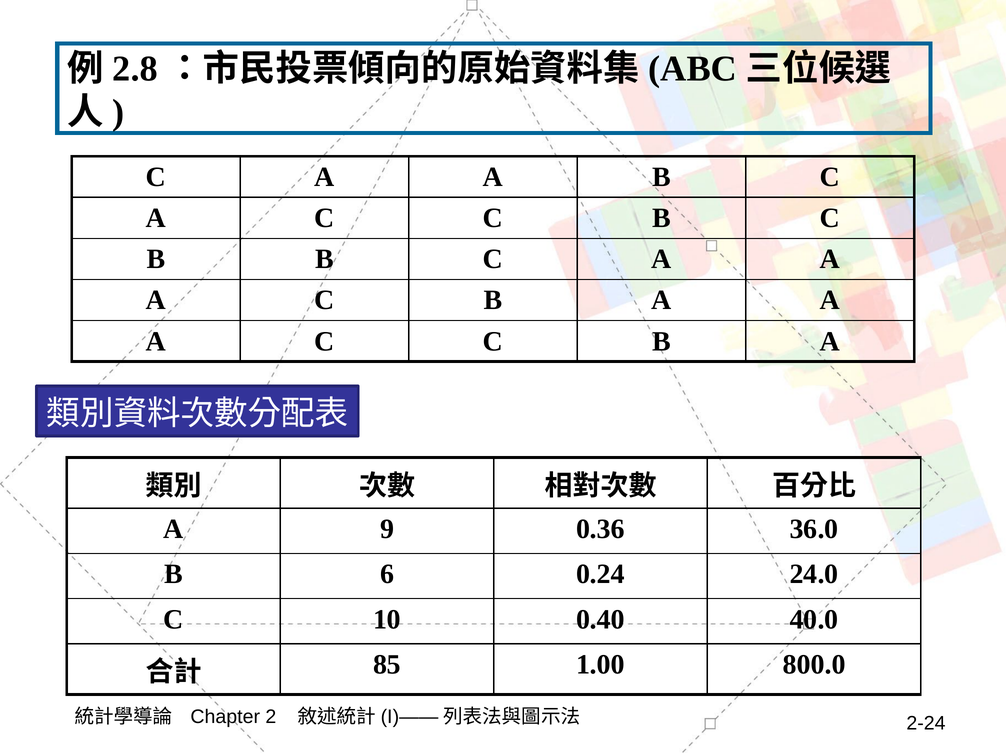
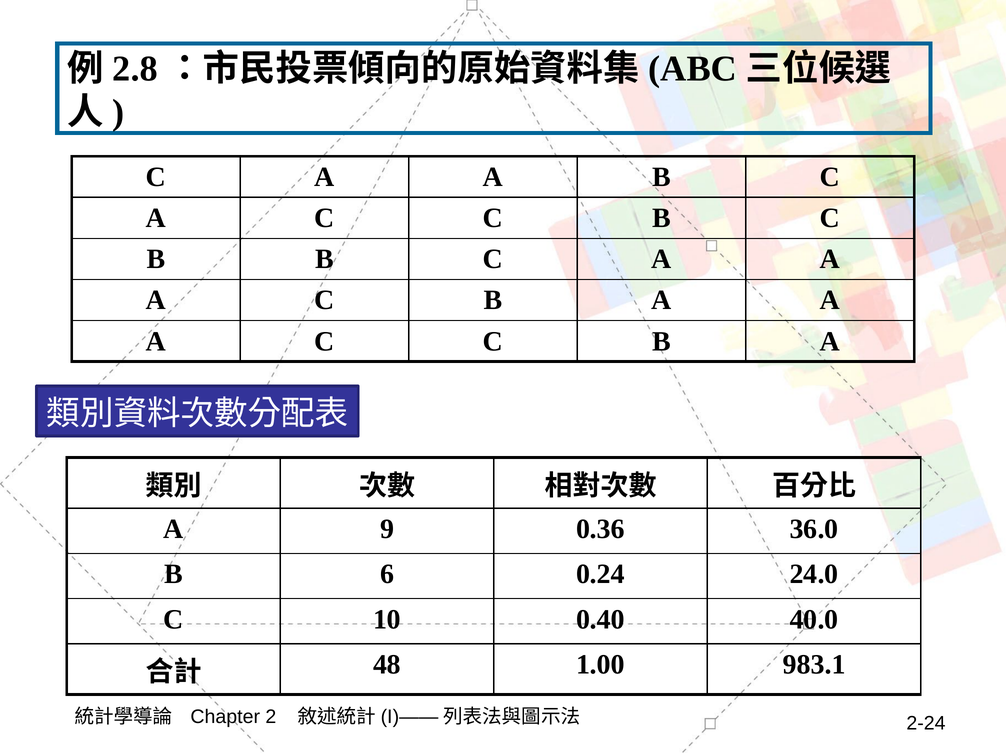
85: 85 -> 48
800.0: 800.0 -> 983.1
